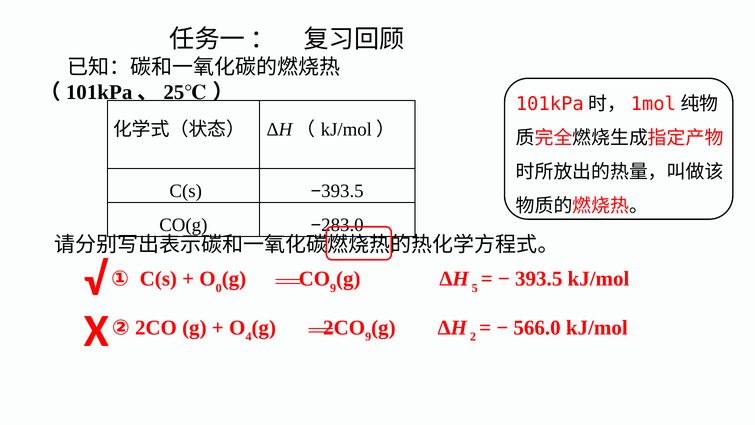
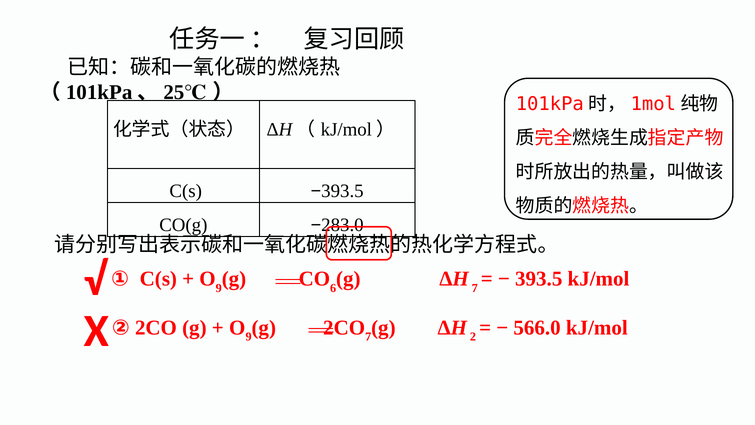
0 at (219, 288): 0 -> 9
9 at (333, 288): 9 -> 6
ΔH 5: 5 -> 7
4 at (249, 337): 4 -> 9
2CO 9: 9 -> 7
